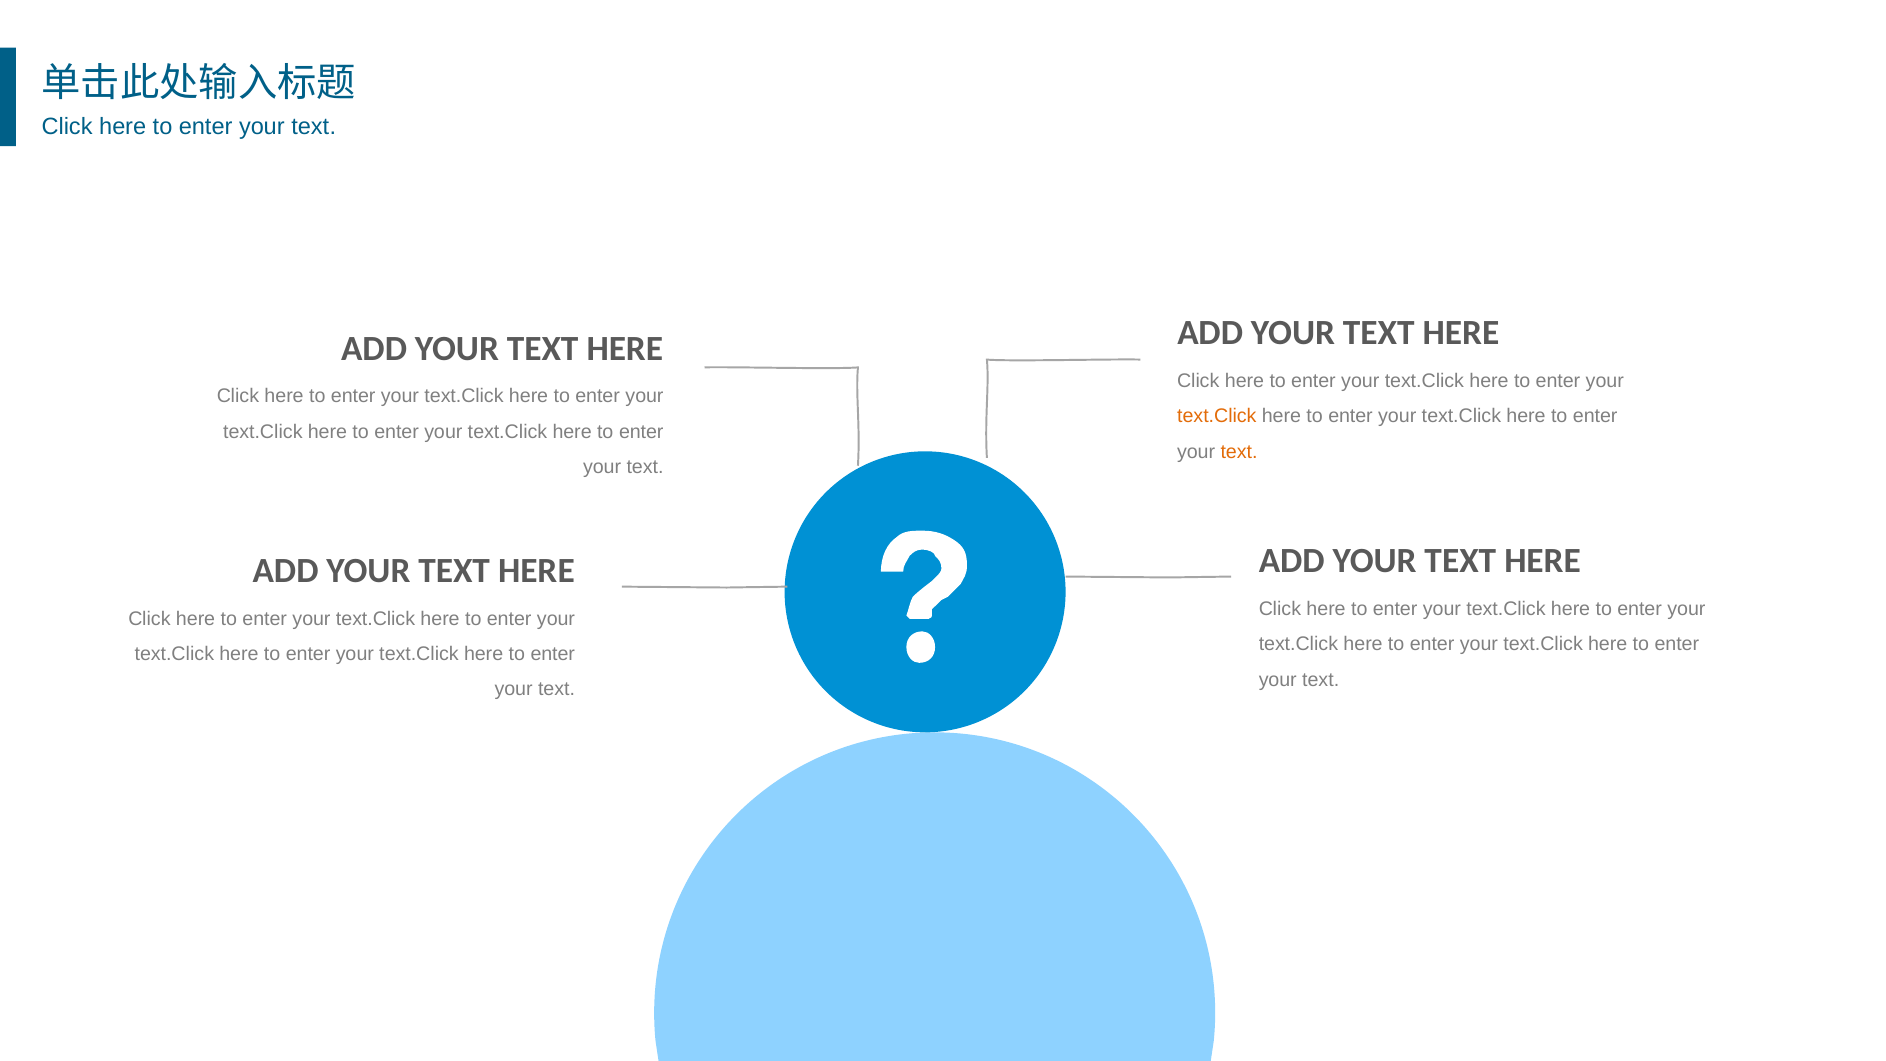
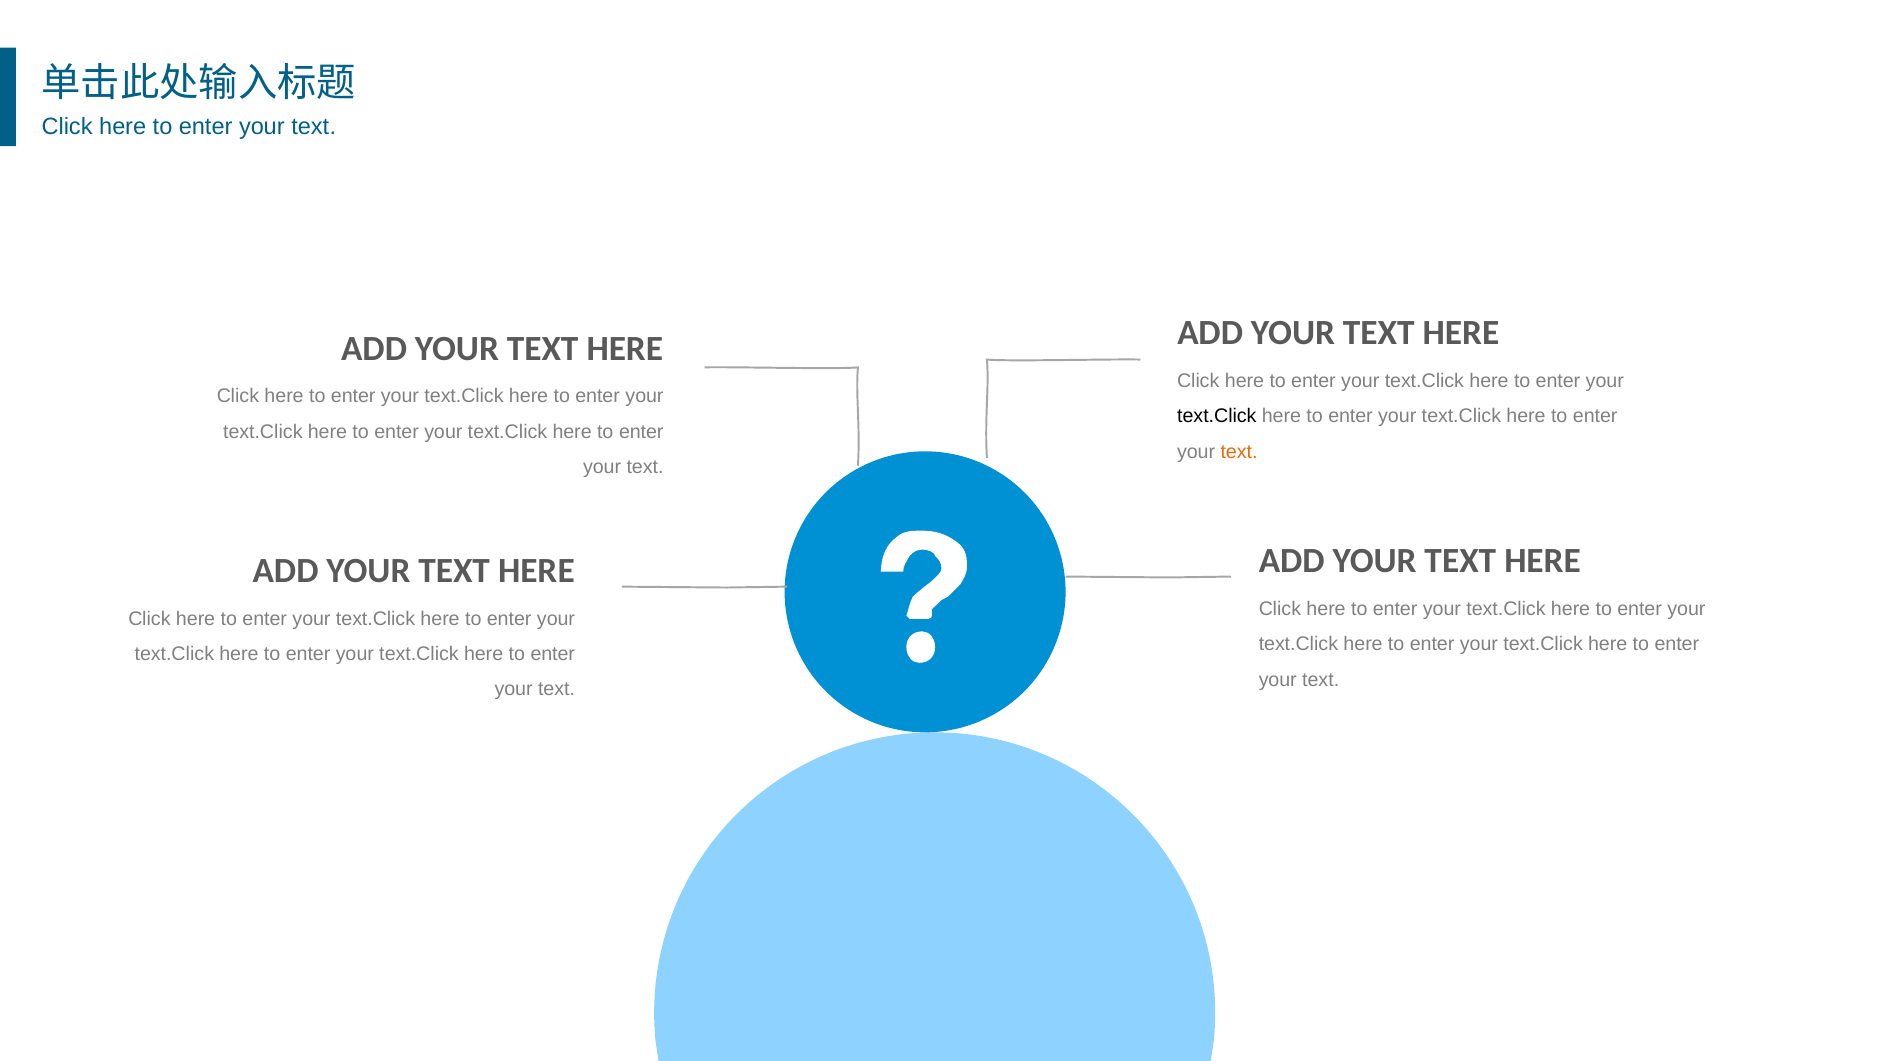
text.Click at (1217, 416) colour: orange -> black
